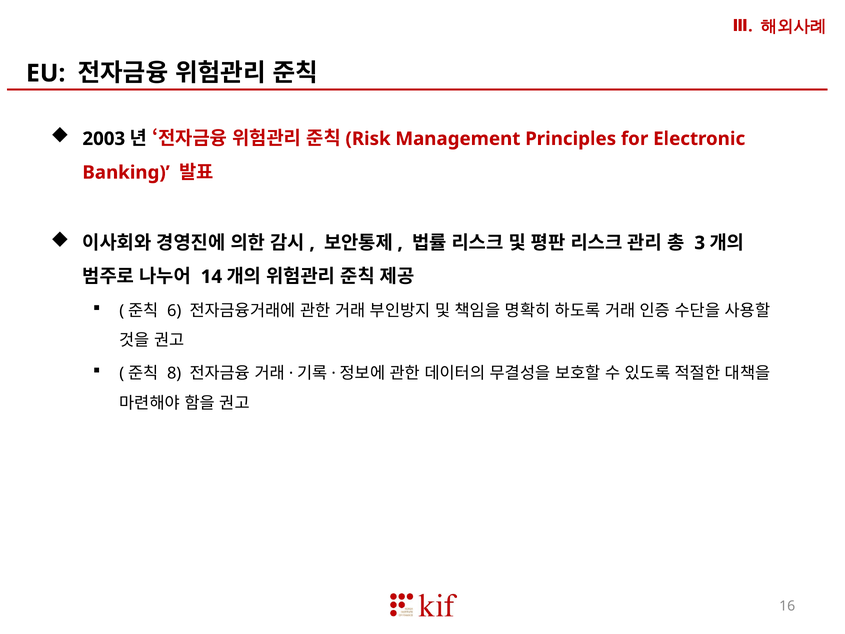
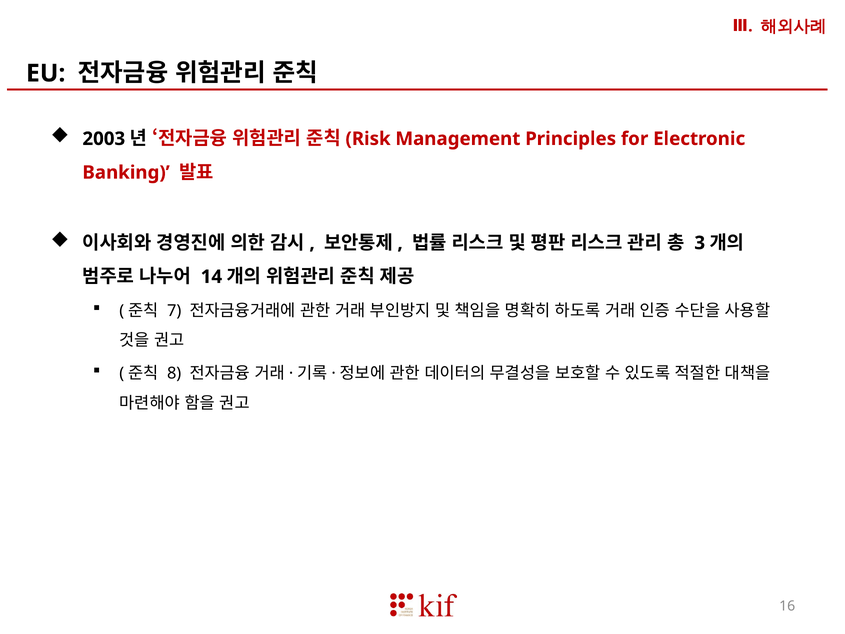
6: 6 -> 7
